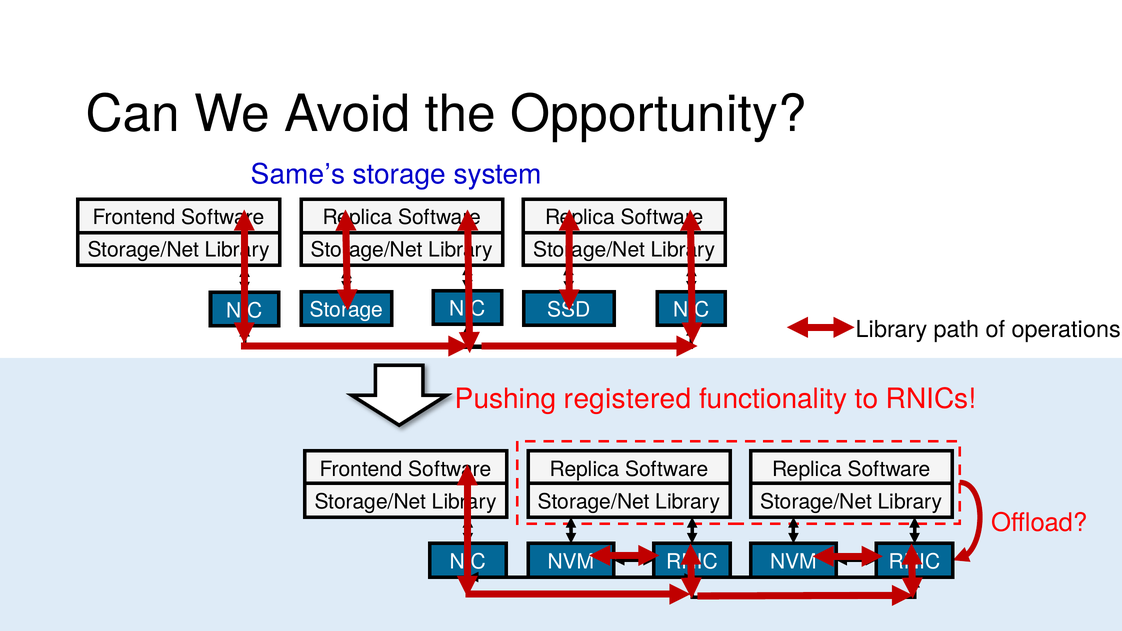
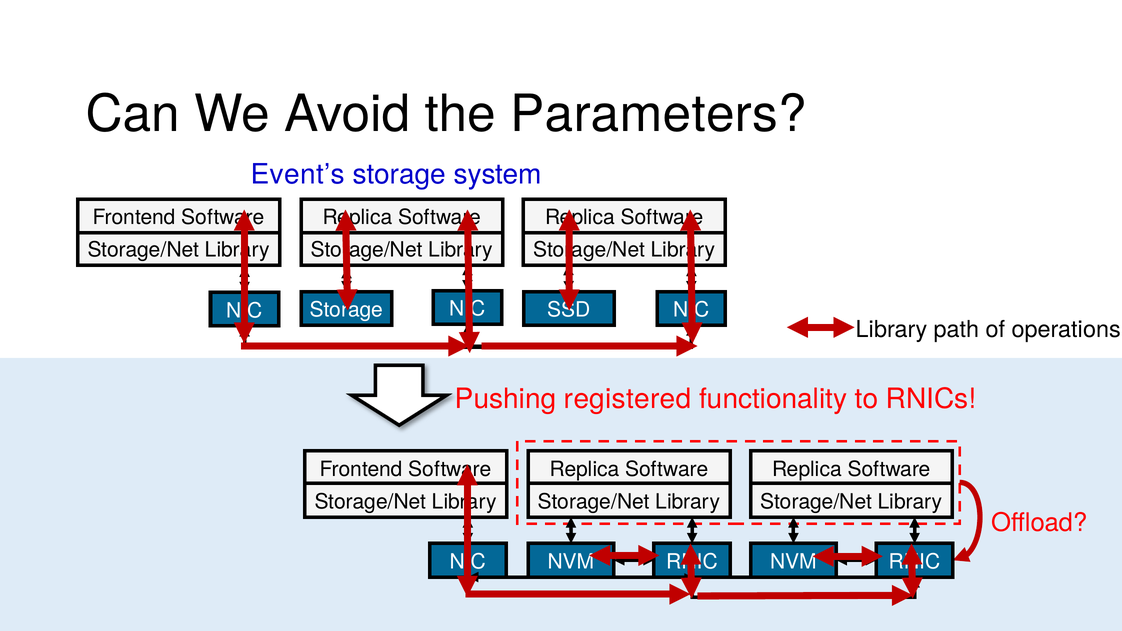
Opportunity: Opportunity -> Parameters
Same’s: Same’s -> Event’s
